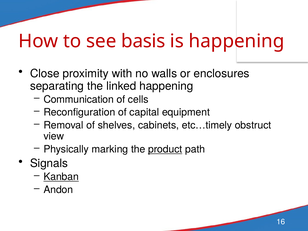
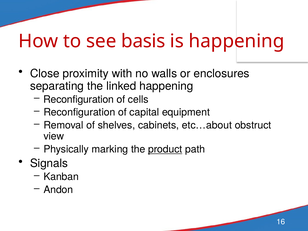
Communication at (79, 99): Communication -> Reconfiguration
etc…timely: etc…timely -> etc…about
Kanban underline: present -> none
